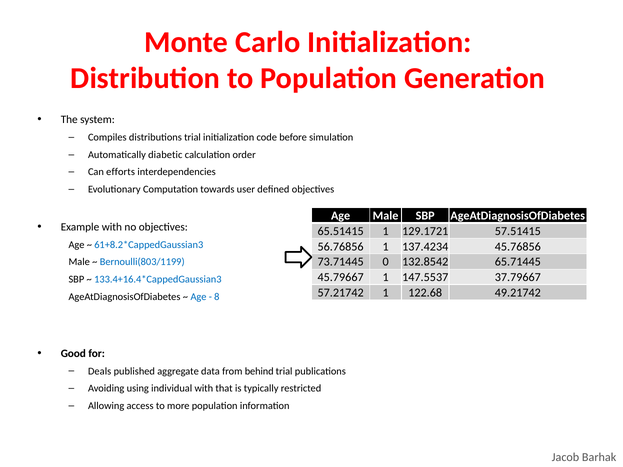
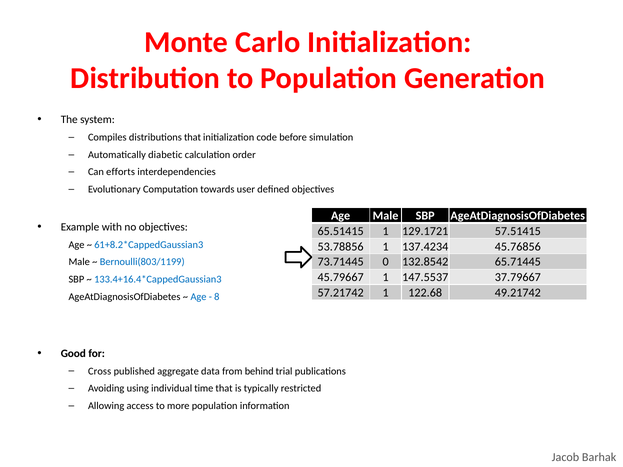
distributions trial: trial -> that
56.76856: 56.76856 -> 53.78856
Deals: Deals -> Cross
individual with: with -> time
